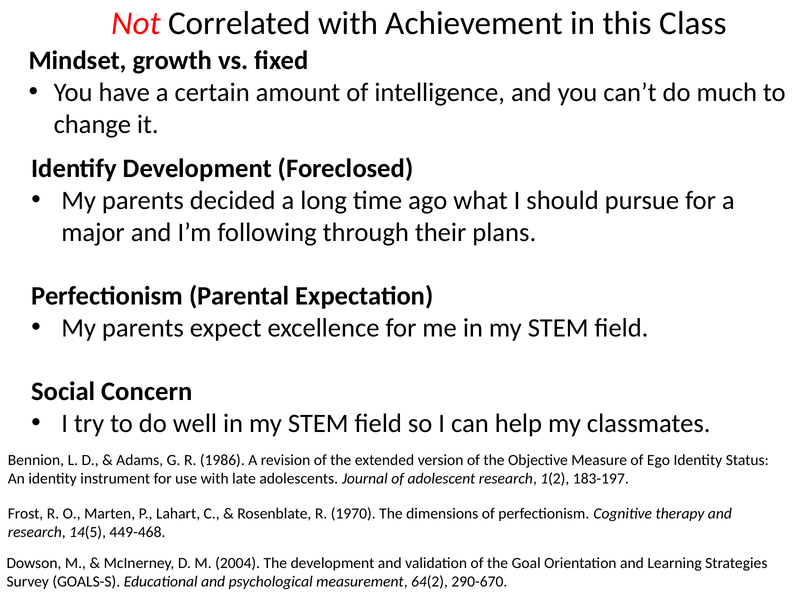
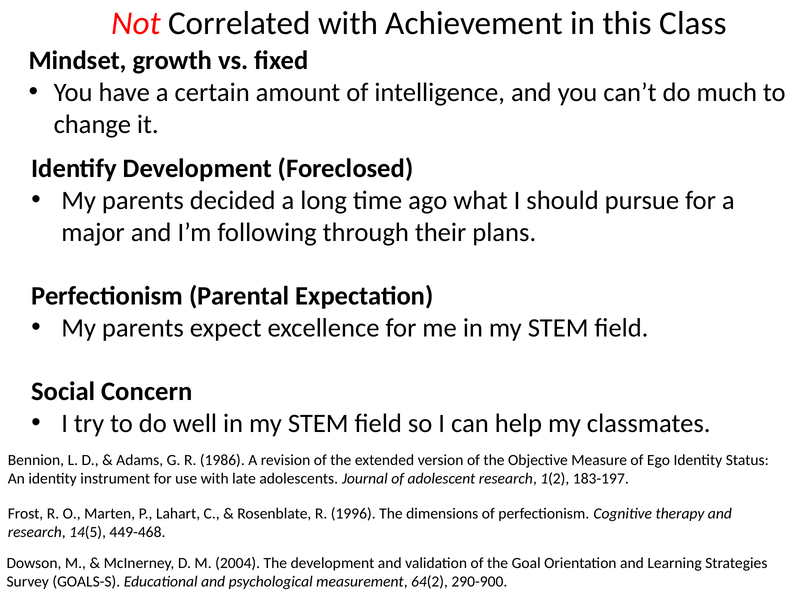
1970: 1970 -> 1996
290-670: 290-670 -> 290-900
